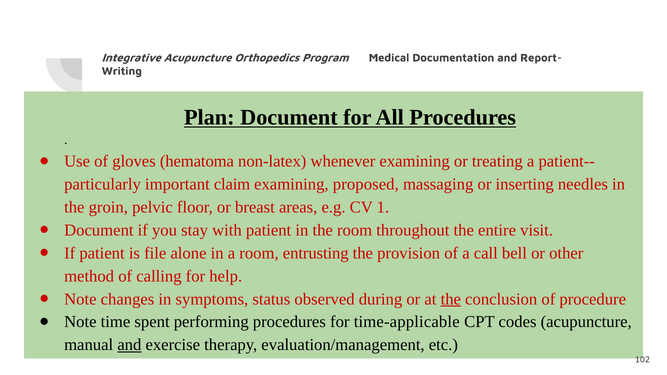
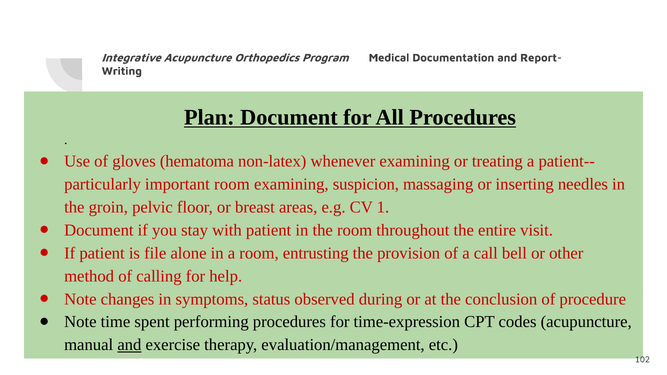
important claim: claim -> room
proposed: proposed -> suspicion
the at (451, 299) underline: present -> none
time-applicable: time-applicable -> time-expression
